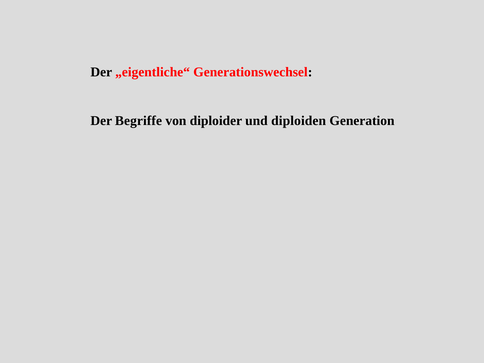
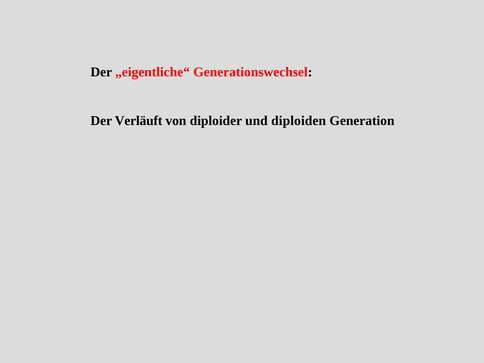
Begriffe: Begriffe -> Verläuft
